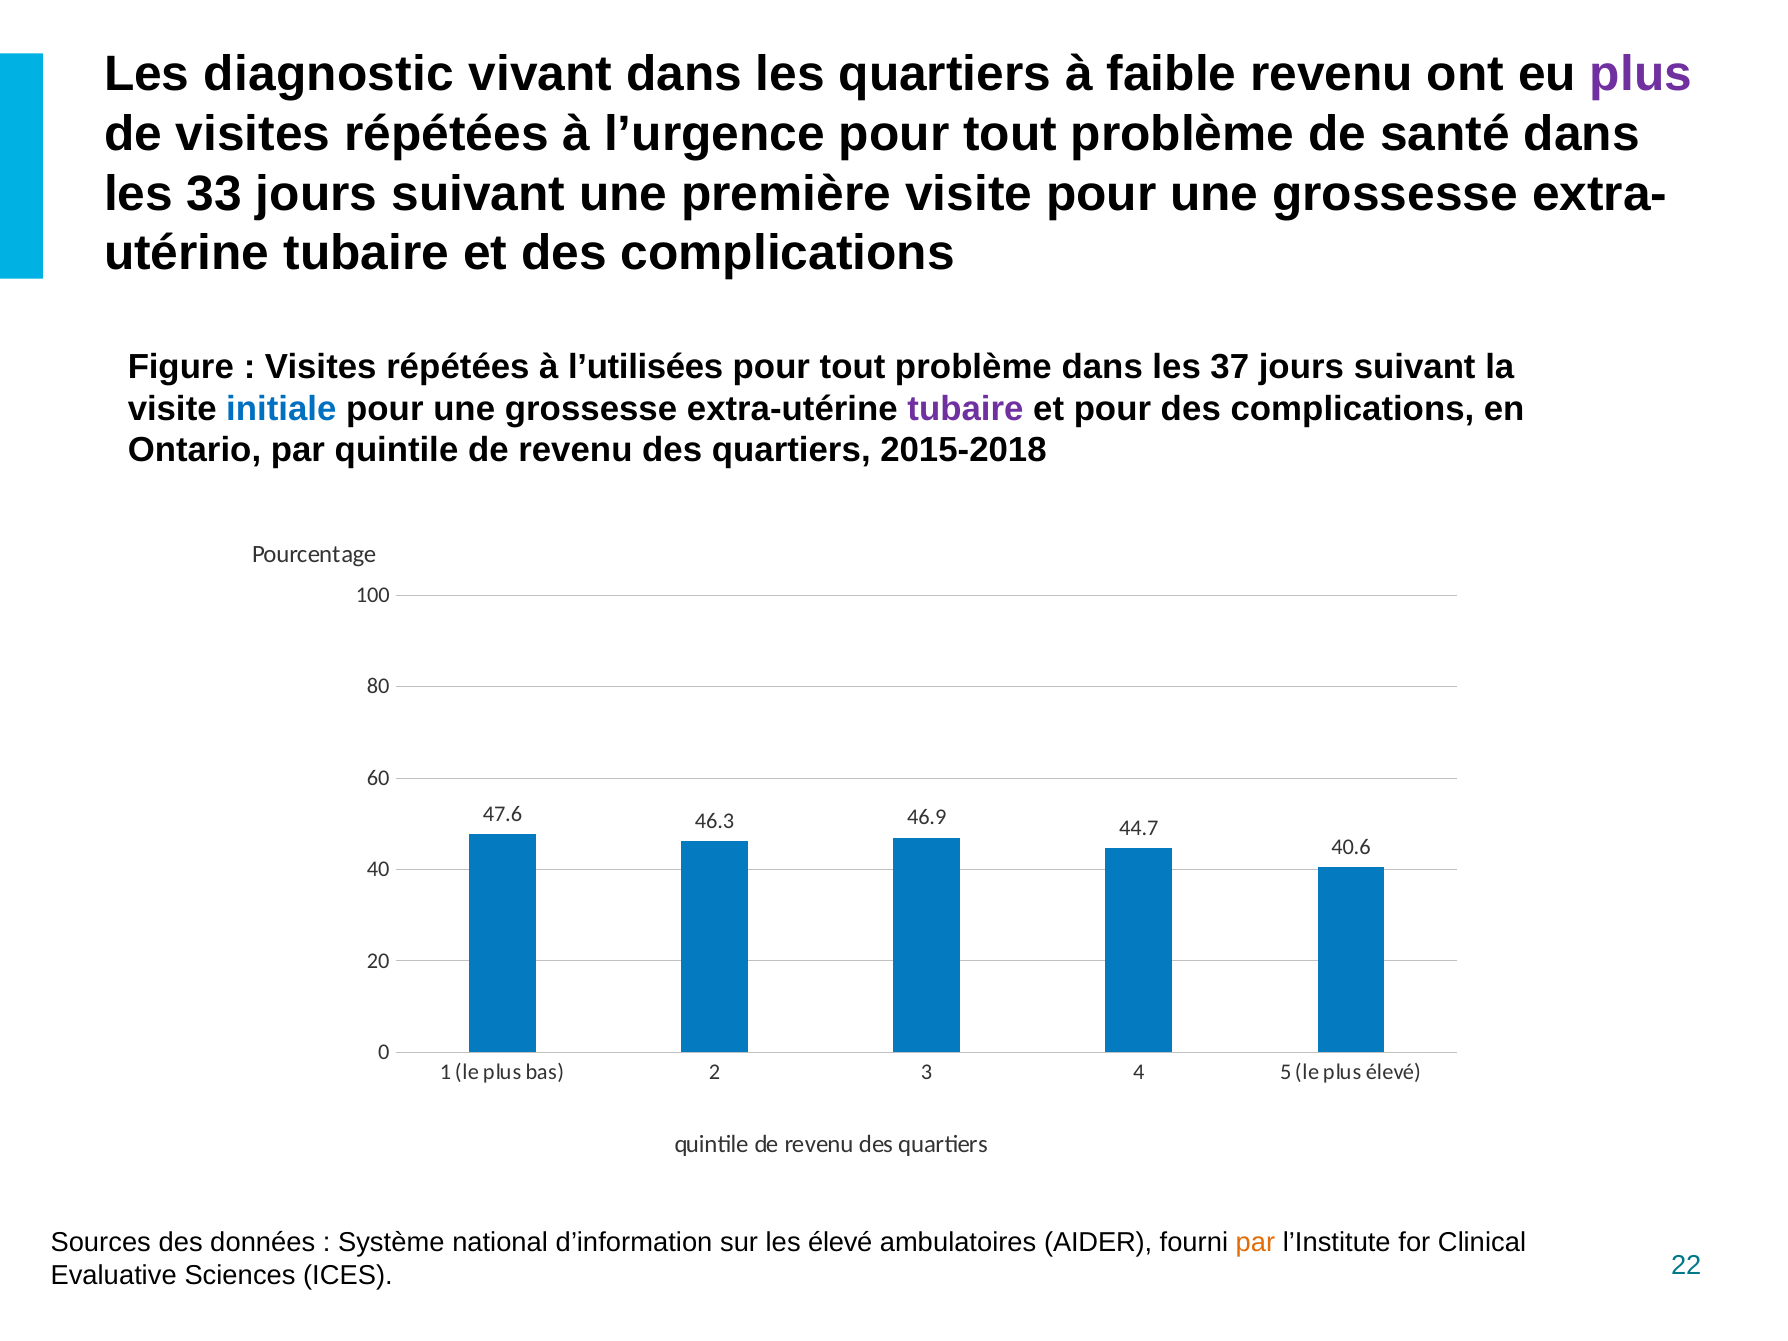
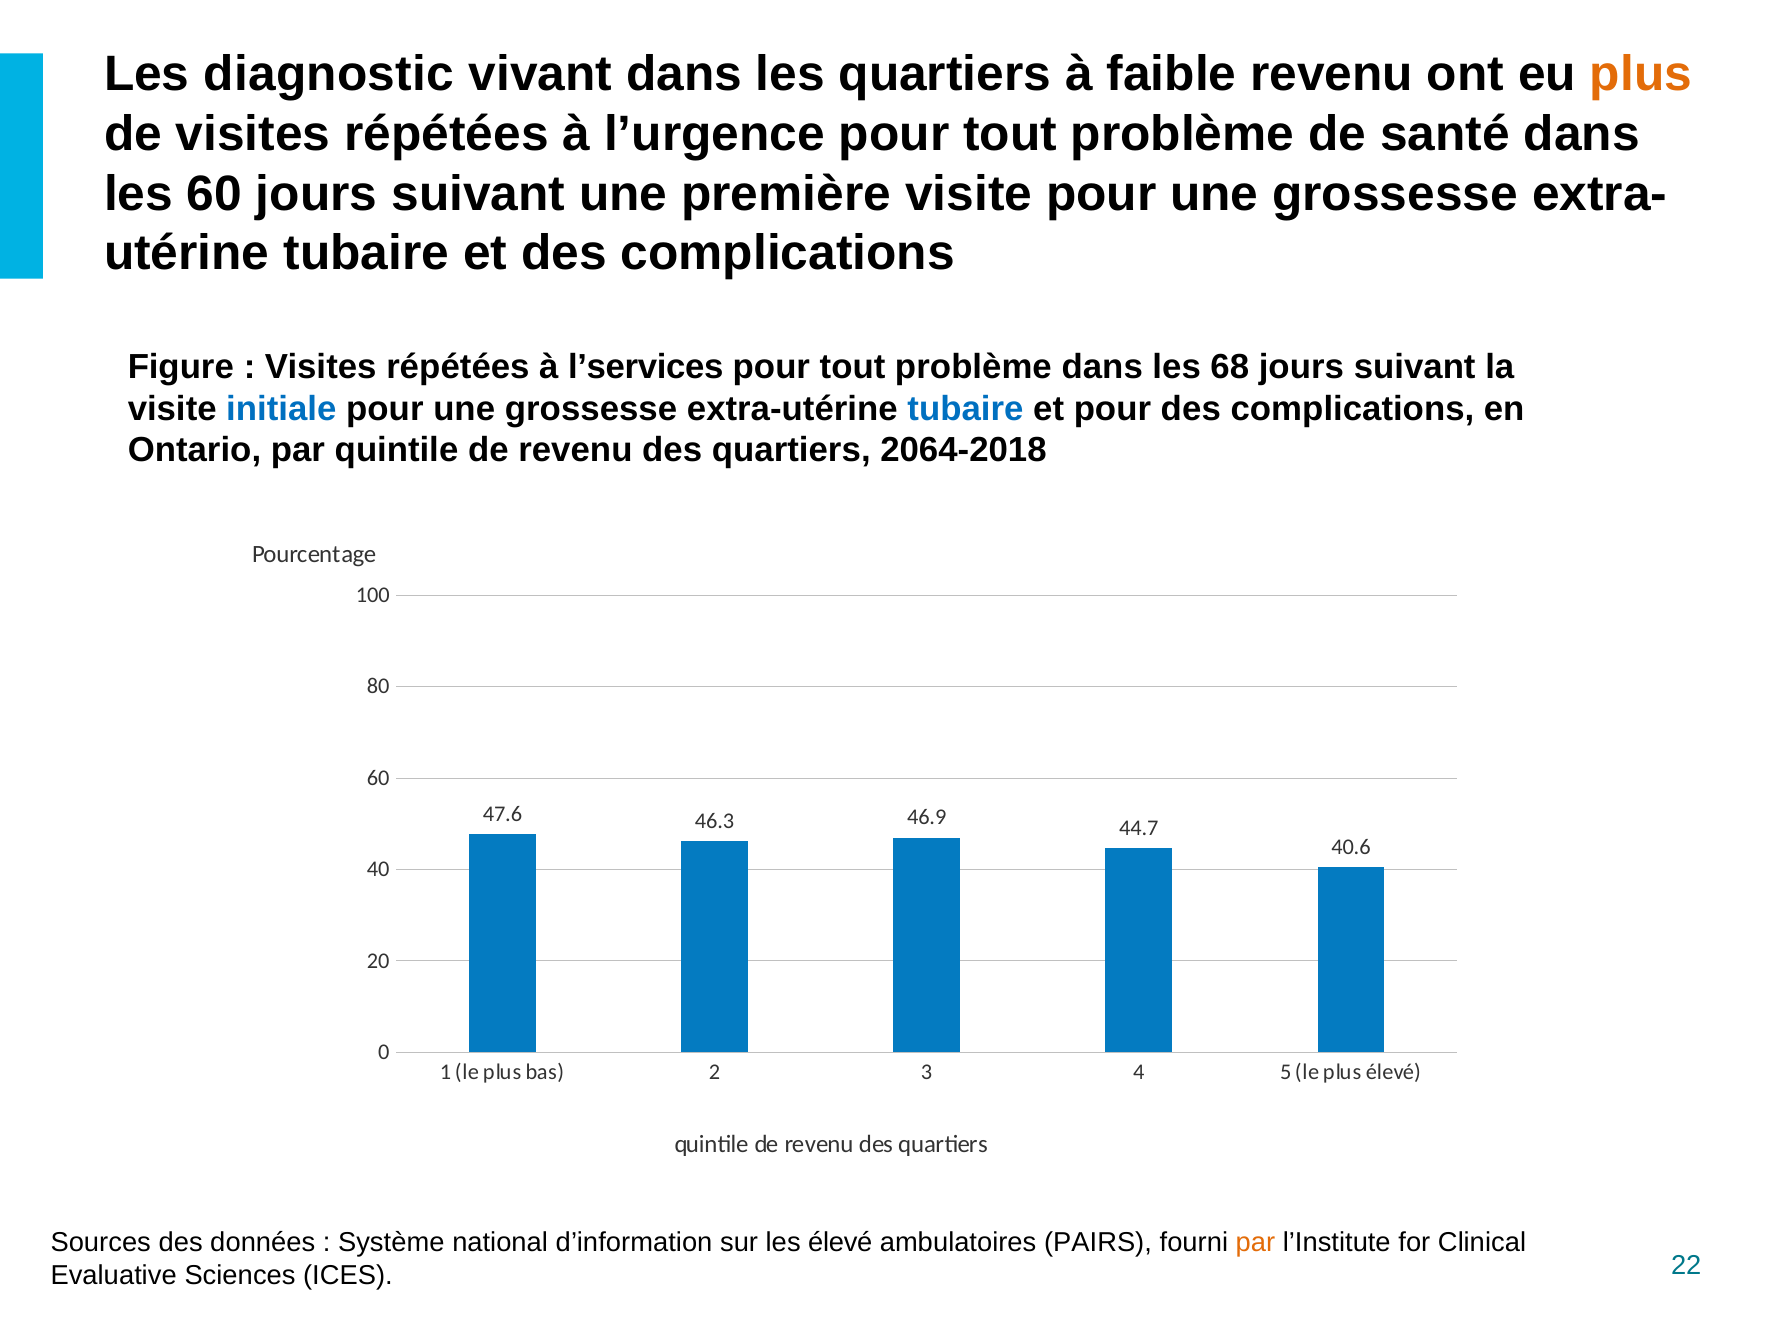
plus at (1641, 75) colour: purple -> orange
les 33: 33 -> 60
l’utilisées: l’utilisées -> l’services
37: 37 -> 68
tubaire at (965, 409) colour: purple -> blue
2015-2018: 2015-2018 -> 2064-2018
AIDER: AIDER -> PAIRS
